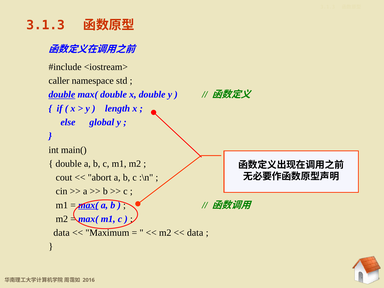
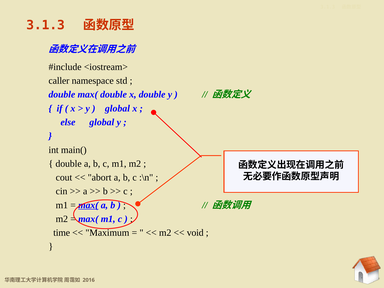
double at (62, 95) underline: present -> none
length at (118, 108): length -> global
data at (62, 233): data -> time
data at (195, 233): data -> void
